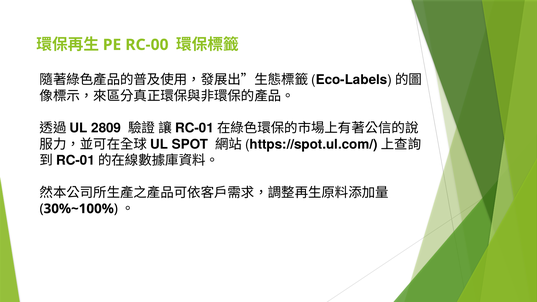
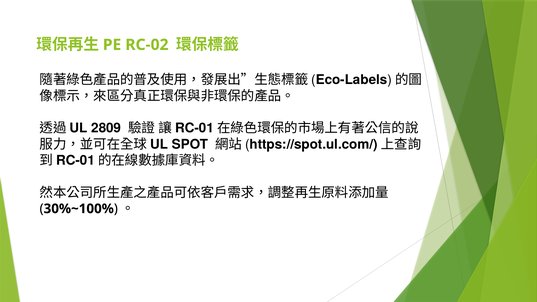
RC-00: RC-00 -> RC-02
